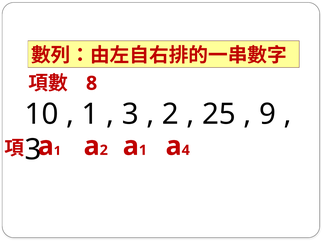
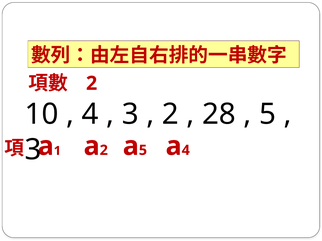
8 at (92, 84): 8 -> 2
1 at (90, 114): 1 -> 4
25: 25 -> 28
9 at (267, 114): 9 -> 5
1 at (143, 151): 1 -> 5
